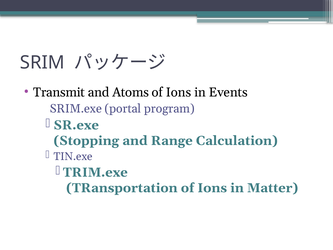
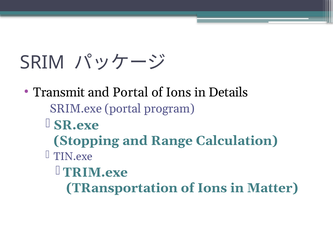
and Atoms: Atoms -> Portal
Events: Events -> Details
